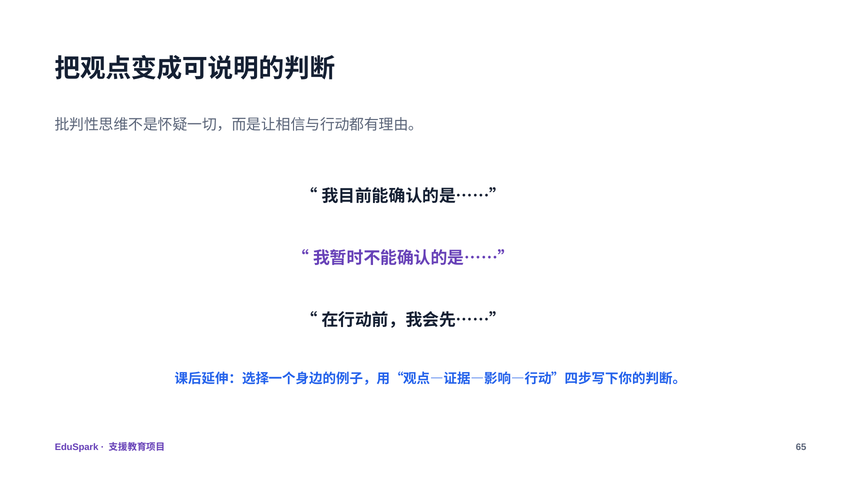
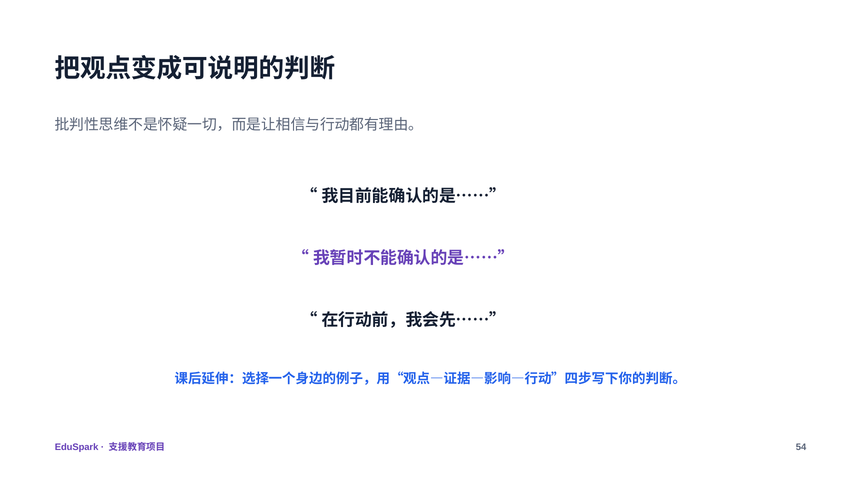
65: 65 -> 54
